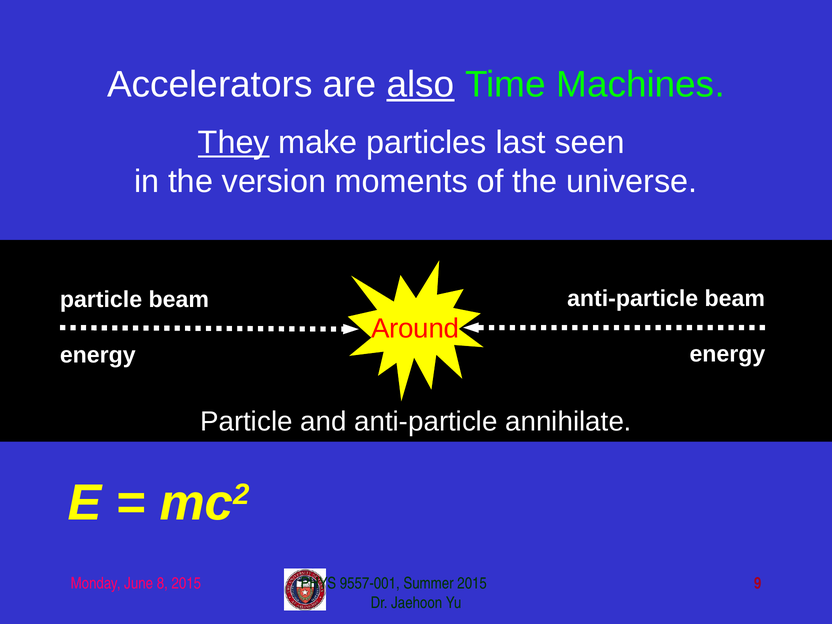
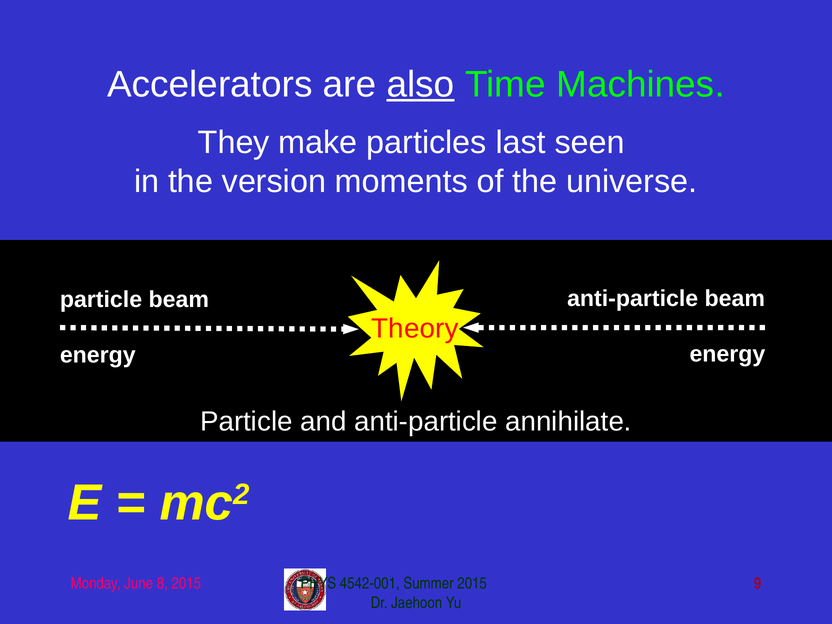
They underline: present -> none
Around: Around -> Theory
9557-001: 9557-001 -> 4542-001
